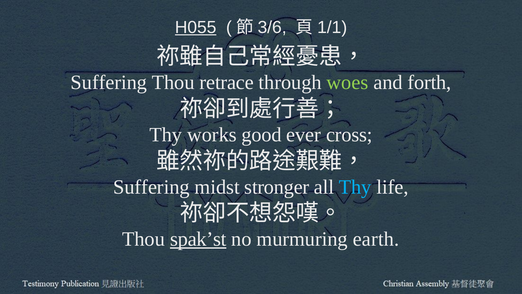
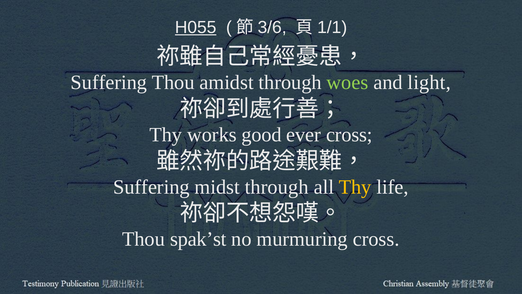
retrace: retrace -> amidst
forth: forth -> light
midst stronger: stronger -> through
Thy at (355, 187) colour: light blue -> yellow
spak’st underline: present -> none
murmuring earth: earth -> cross
